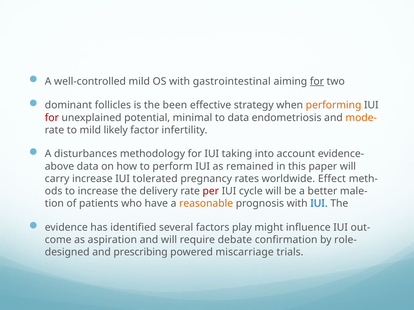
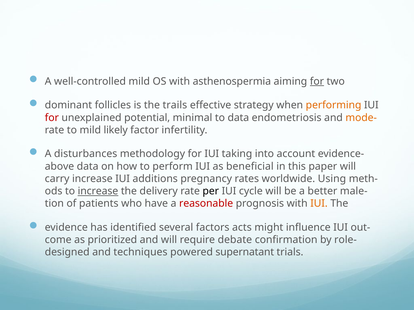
gastrointestinal: gastrointestinal -> asthenospermia
been: been -> trails
remained: remained -> beneficial
tolerated: tolerated -> additions
Effect: Effect -> Using
increase at (98, 191) underline: none -> present
per colour: red -> black
reasonable colour: orange -> red
IUI at (319, 204) colour: blue -> orange
play: play -> acts
aspiration: aspiration -> prioritized
prescribing: prescribing -> techniques
miscarriage: miscarriage -> supernatant
